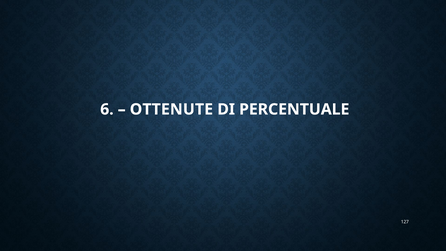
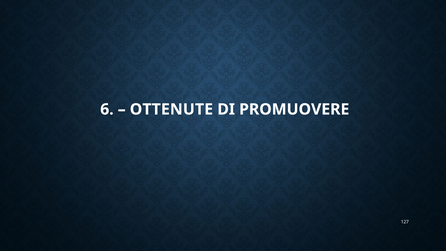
PERCENTUALE: PERCENTUALE -> PROMUOVERE
